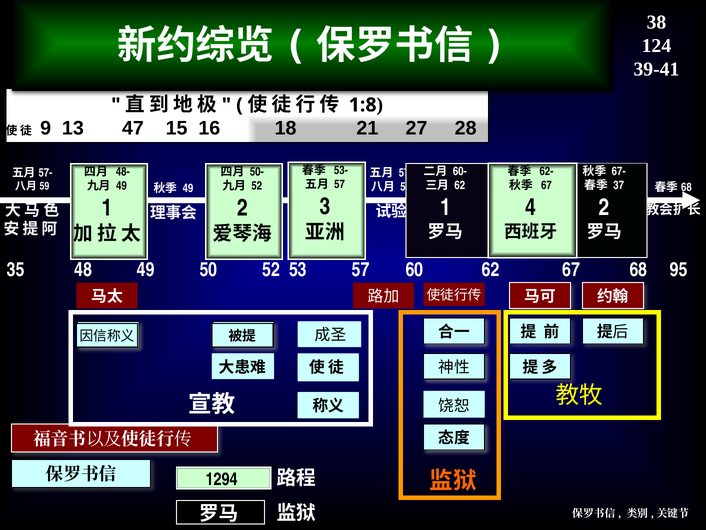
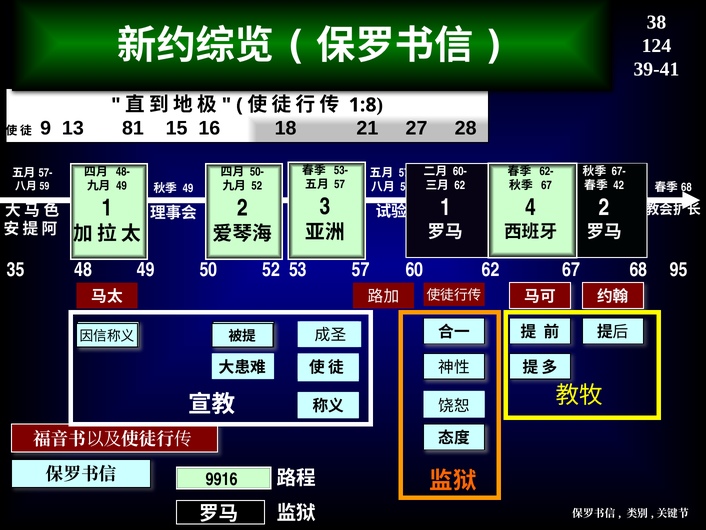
47: 47 -> 81
37: 37 -> 42
1294: 1294 -> 9916
